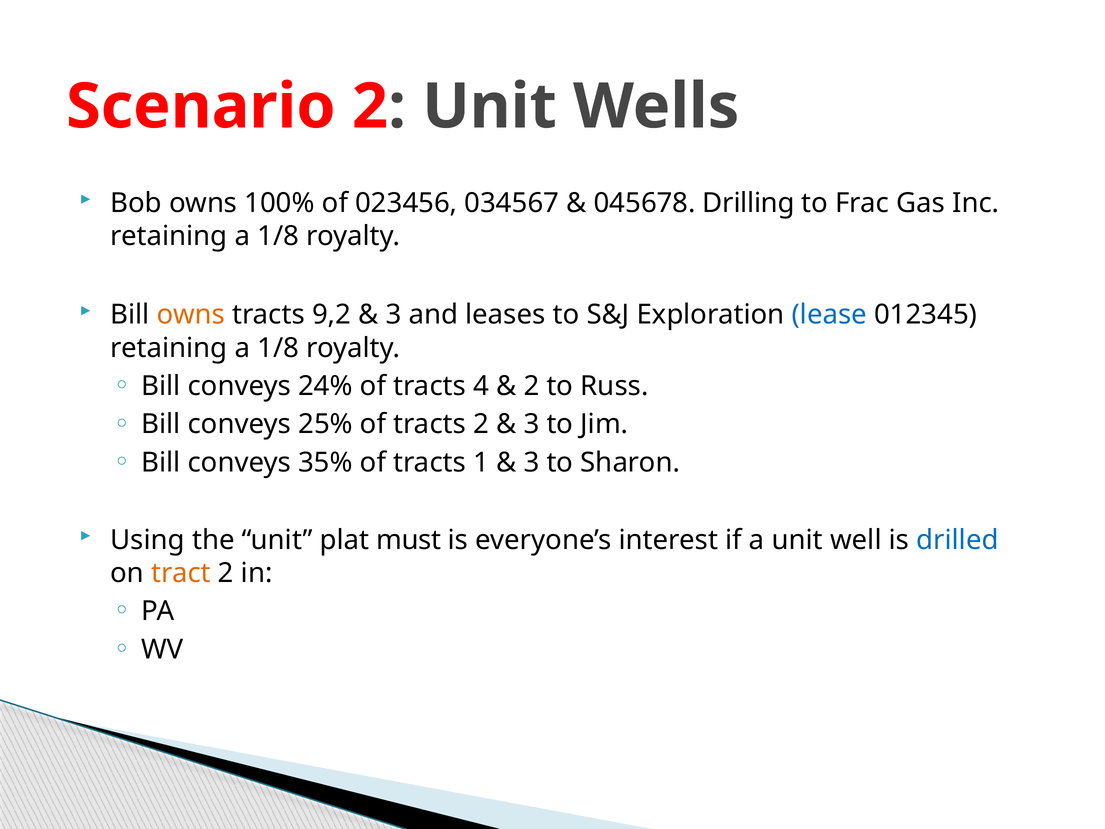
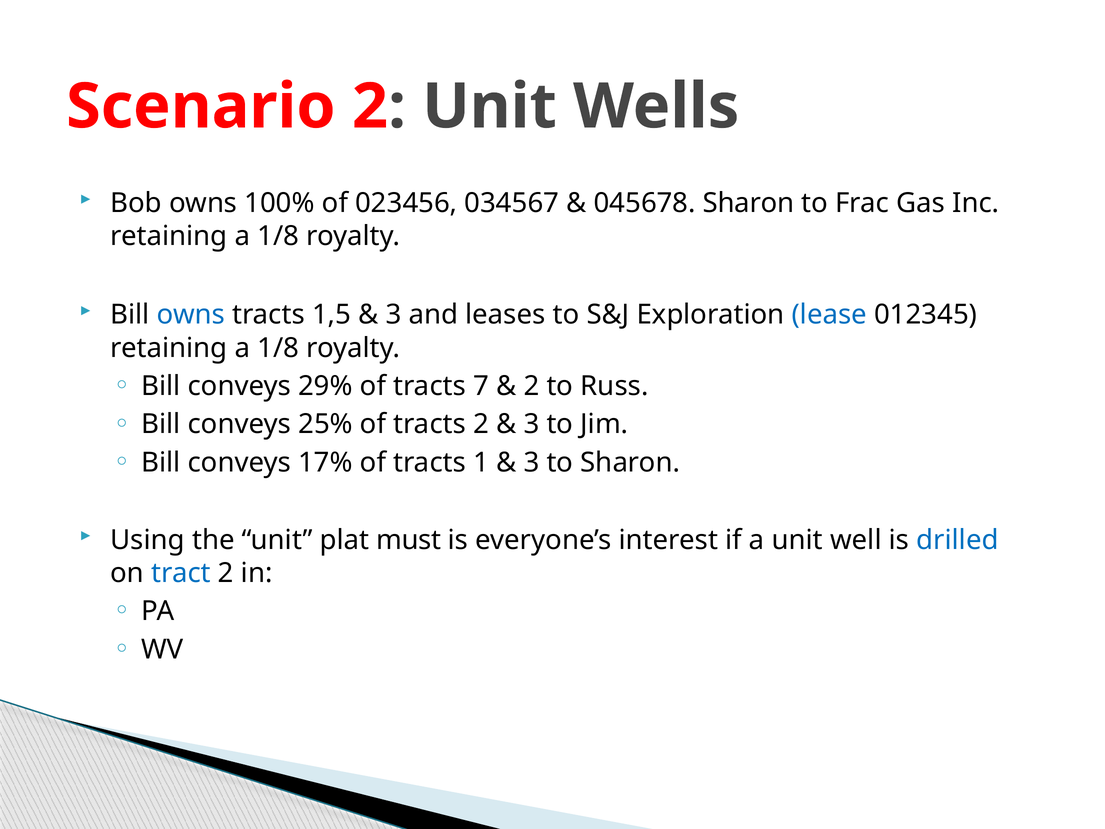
045678 Drilling: Drilling -> Sharon
owns at (191, 315) colour: orange -> blue
9,2: 9,2 -> 1,5
24%: 24% -> 29%
4: 4 -> 7
35%: 35% -> 17%
tract colour: orange -> blue
